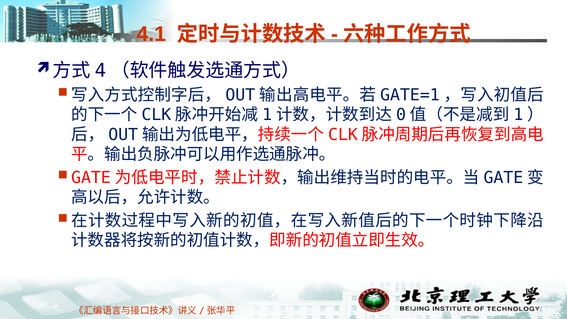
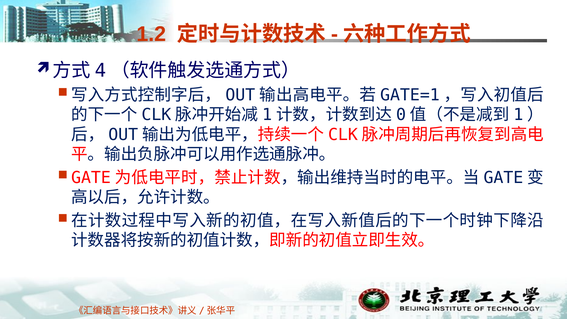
4.1: 4.1 -> 1.2
